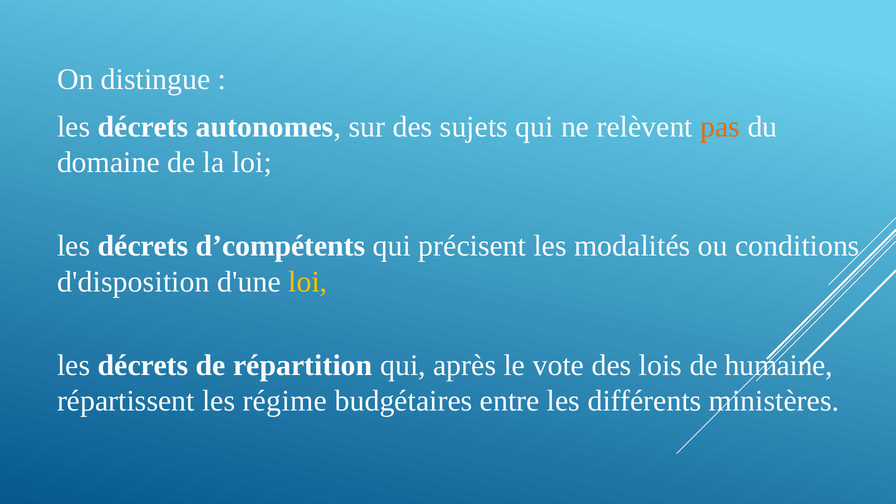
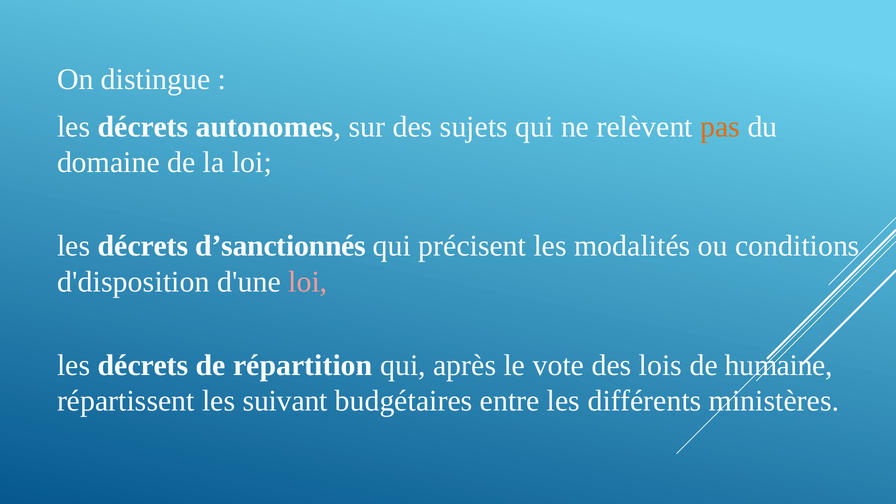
d’compétents: d’compétents -> d’sanctionnés
loi at (308, 282) colour: yellow -> pink
régime: régime -> suivant
